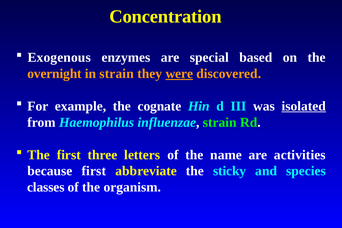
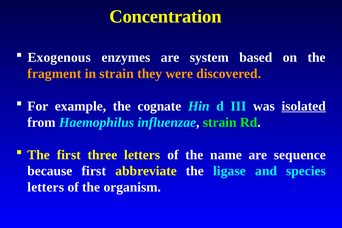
special: special -> system
overnight: overnight -> fragment
were underline: present -> none
activities: activities -> sequence
sticky: sticky -> ligase
classes at (46, 187): classes -> letters
